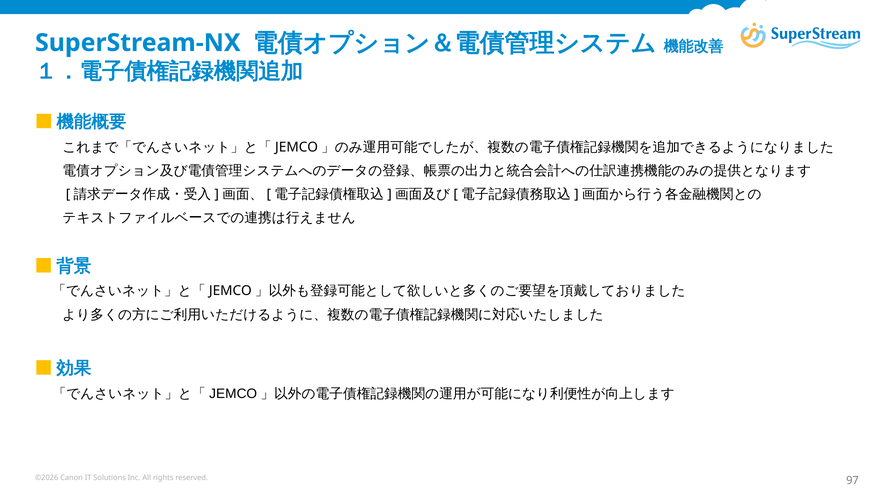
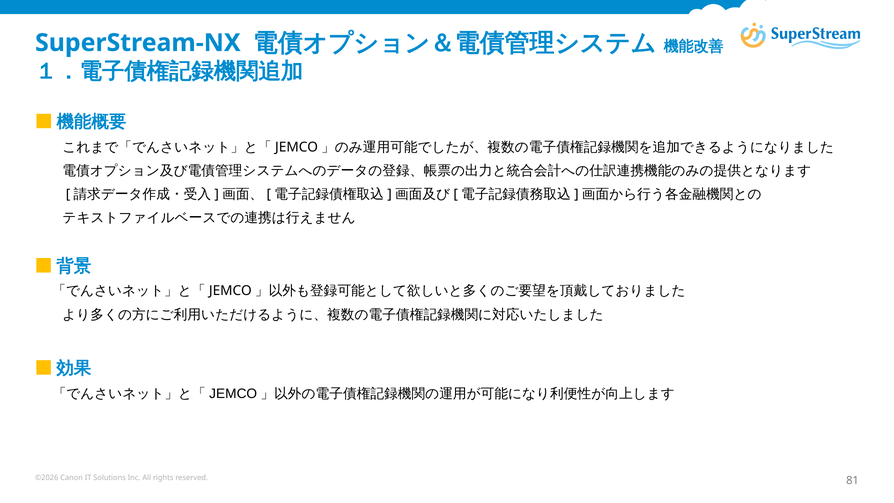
97: 97 -> 81
